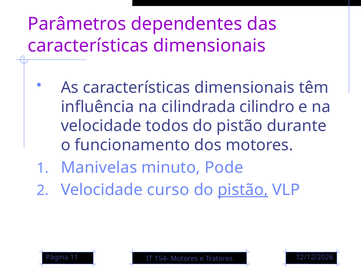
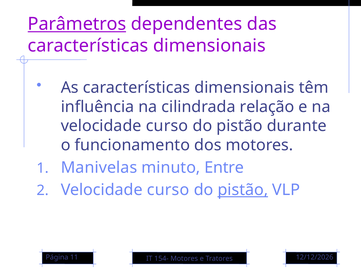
Parâmetros underline: none -> present
cilindro: cilindro -> relação
todos at (167, 126): todos -> curso
Pode: Pode -> Entre
